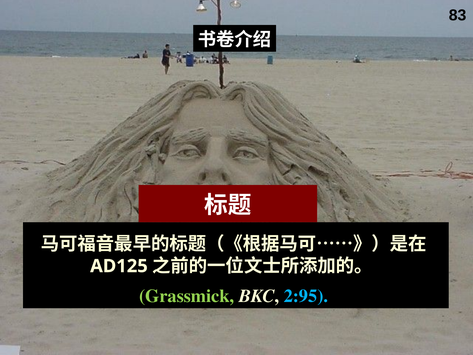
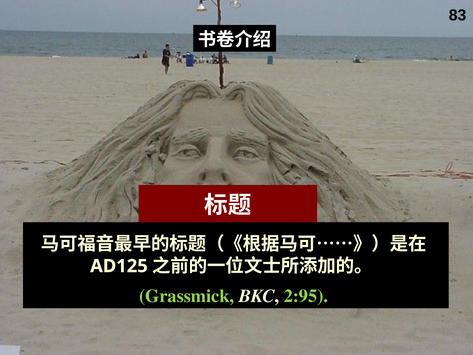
2:95 colour: light blue -> light green
